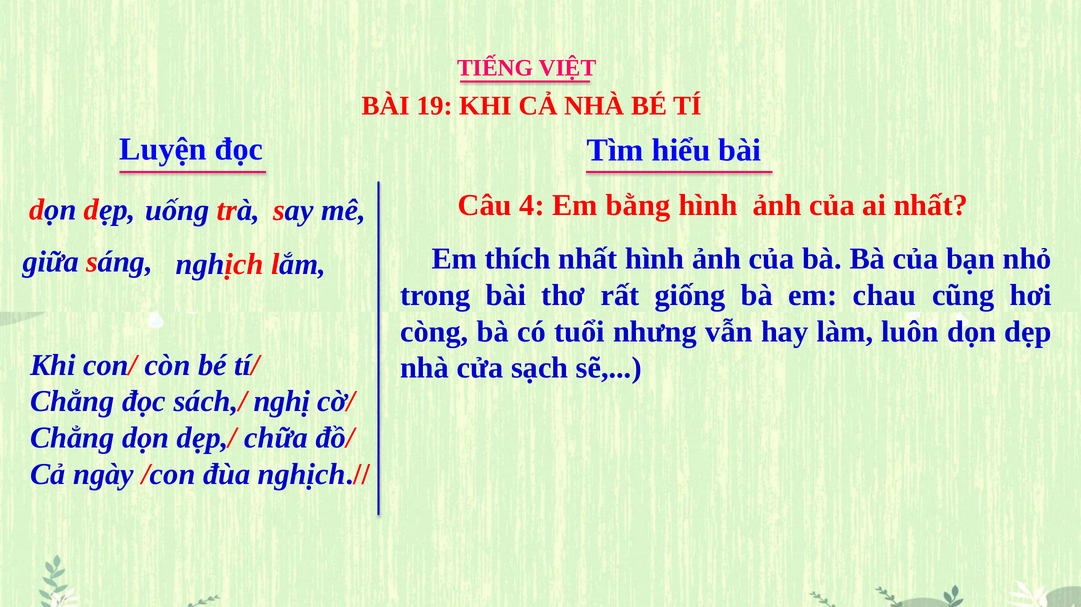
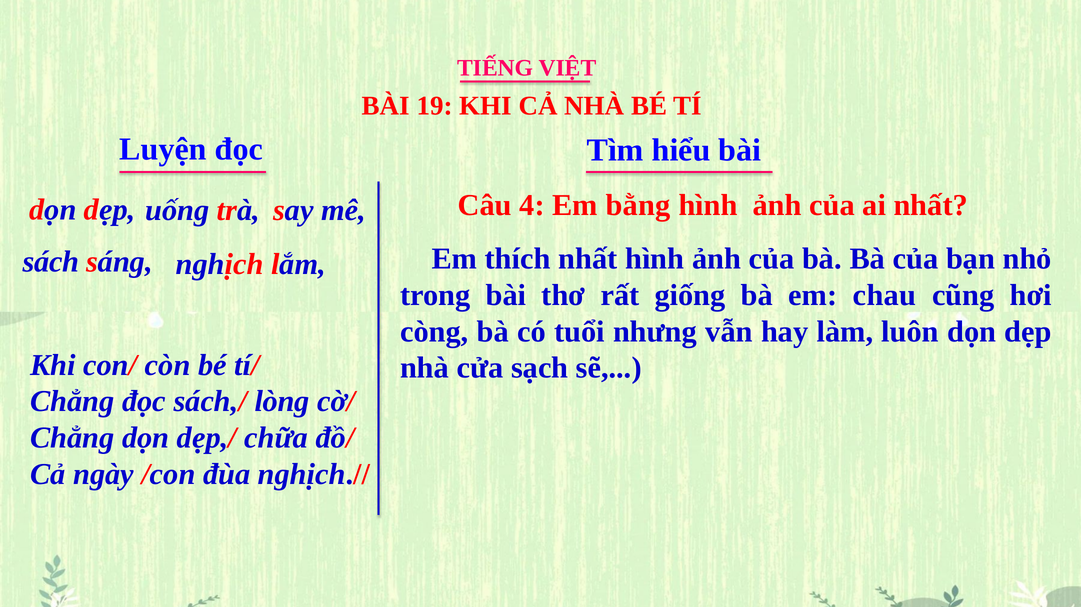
giữa: giữa -> sách
nghị: nghị -> lòng
